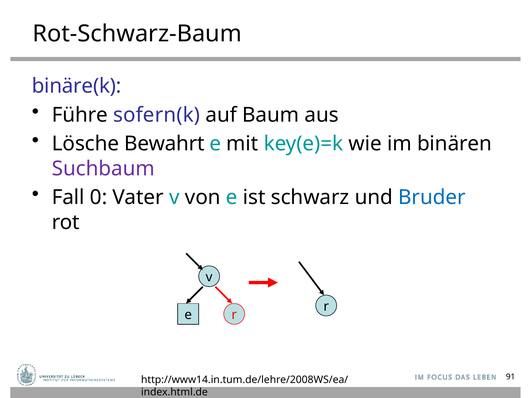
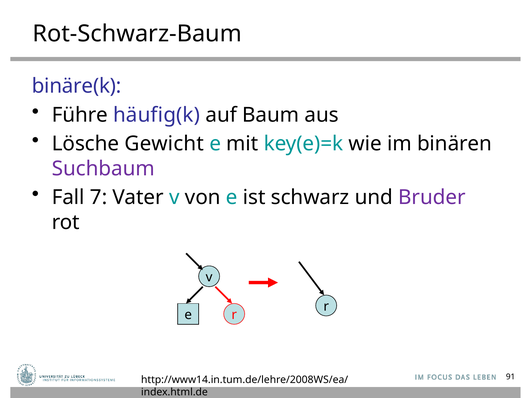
sofern(k: sofern(k -> häufig(k
Bewahrt: Bewahrt -> Gewicht
0: 0 -> 7
Bruder colour: blue -> purple
